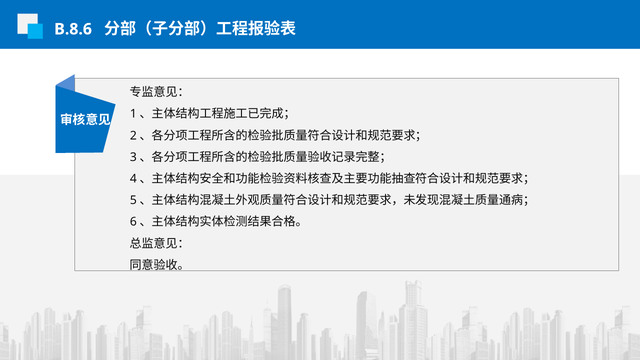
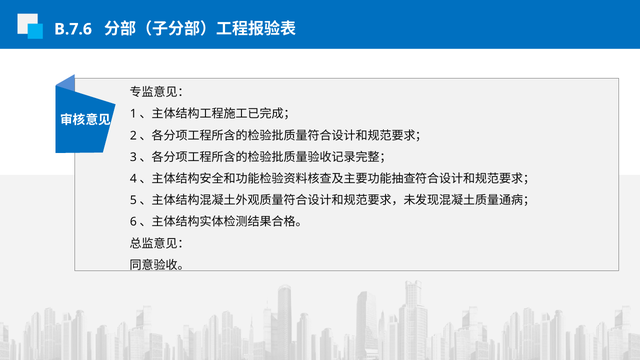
B.8.6: B.8.6 -> B.7.6
